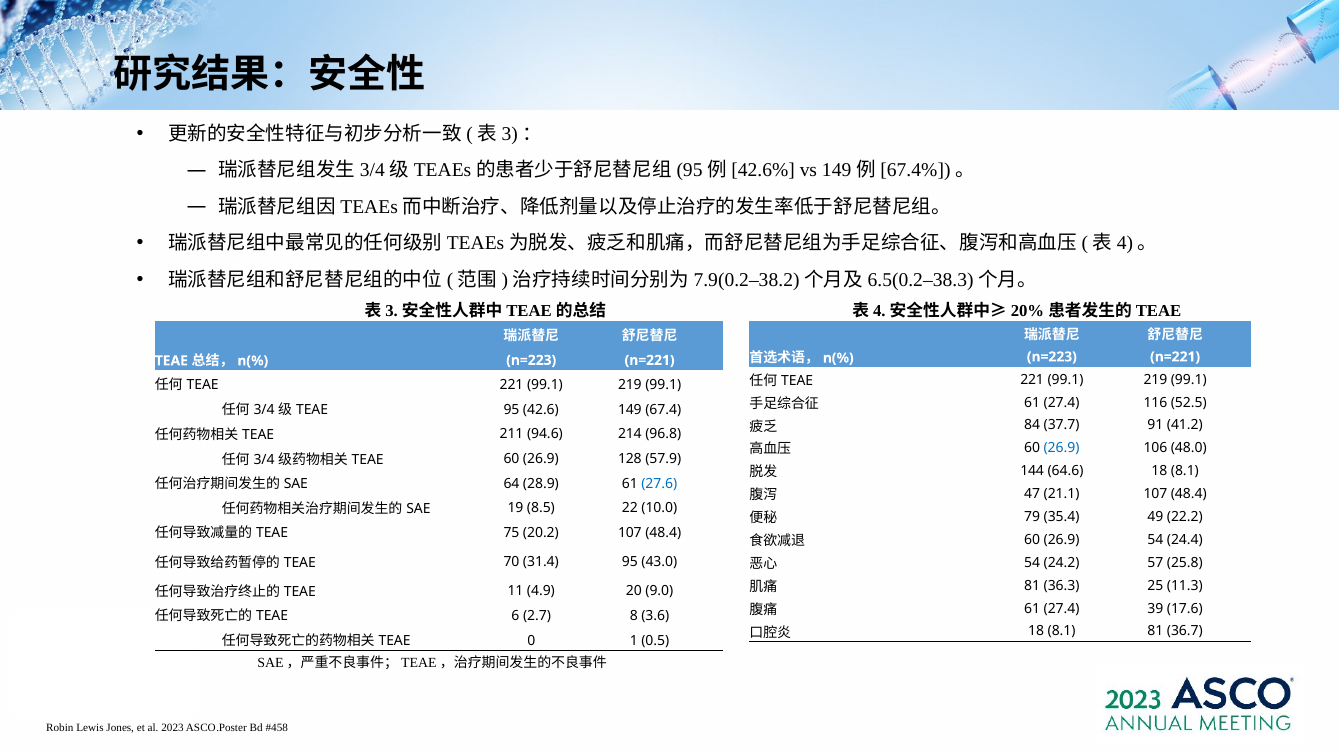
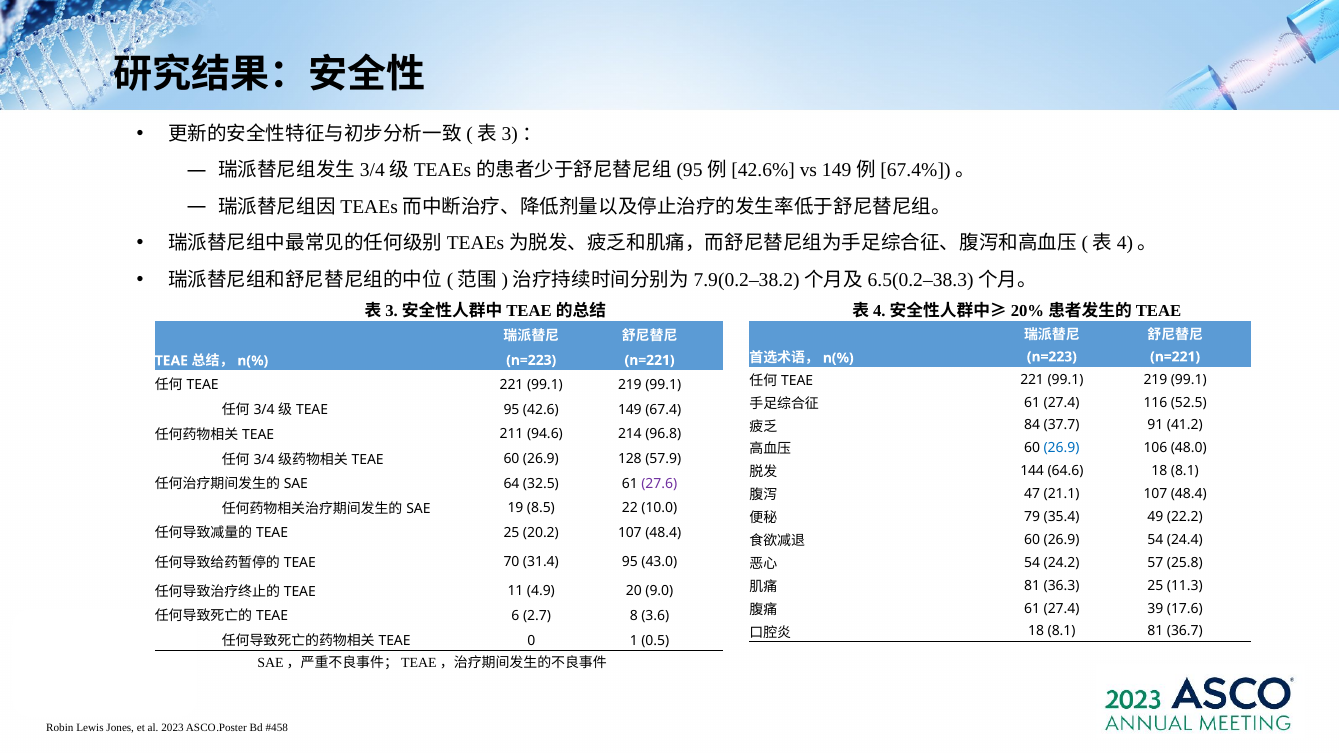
28.9: 28.9 -> 32.5
27.6 colour: blue -> purple
75 at (511, 533): 75 -> 25
